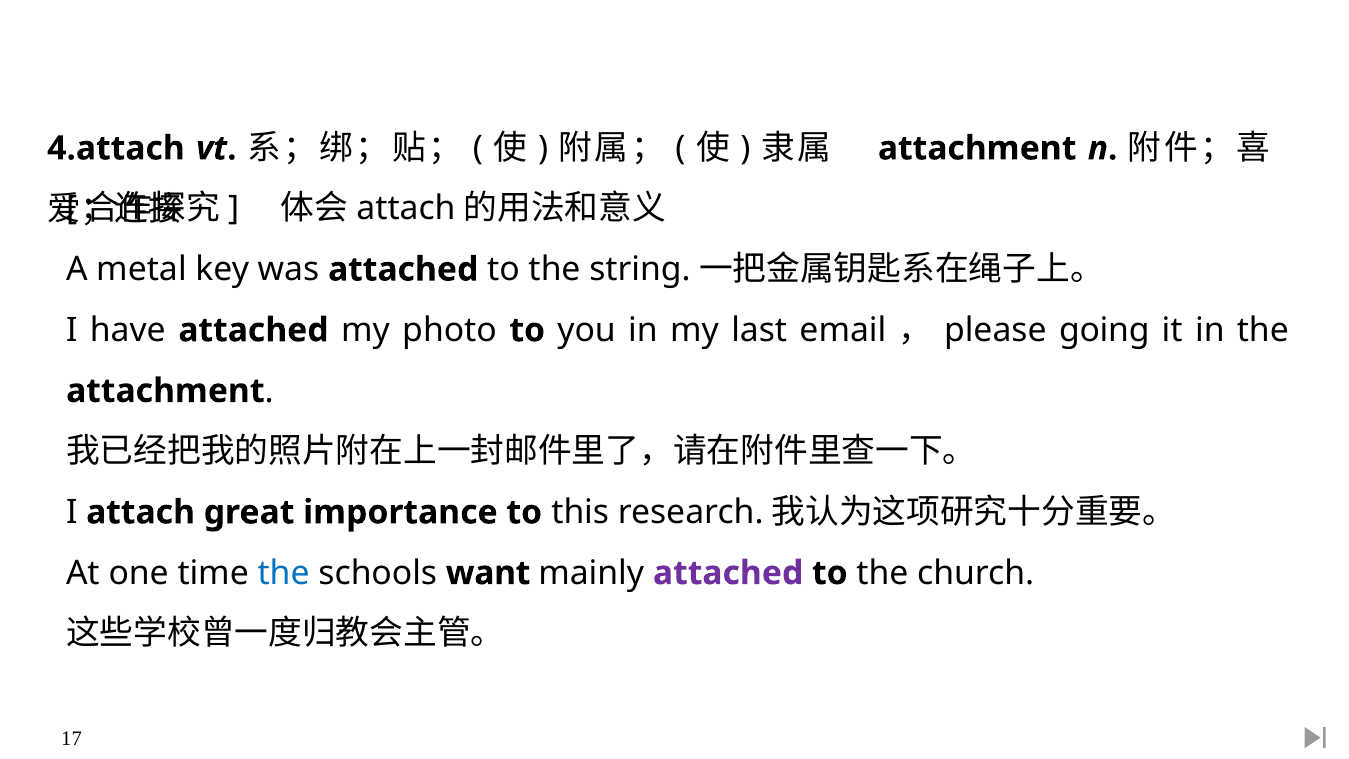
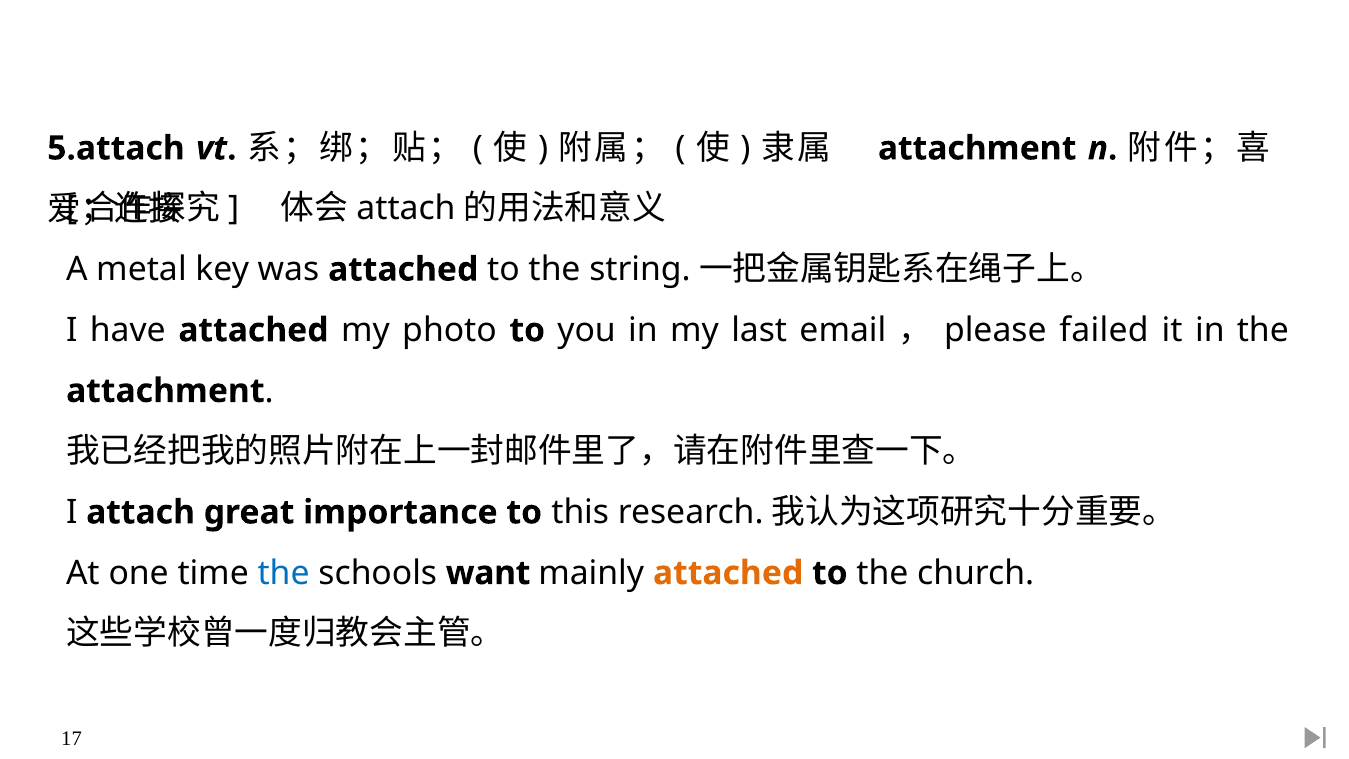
4.attach: 4.attach -> 5.attach
going: going -> failed
attached at (728, 573) colour: purple -> orange
